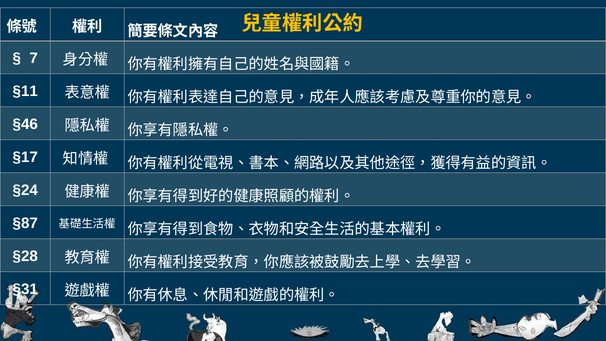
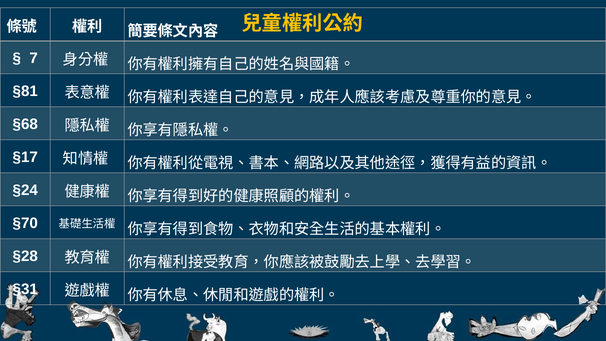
§11: §11 -> §81
§46: §46 -> §68
§87: §87 -> §70
